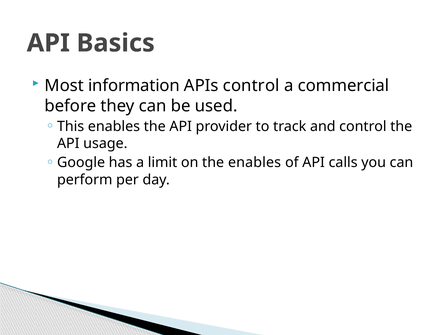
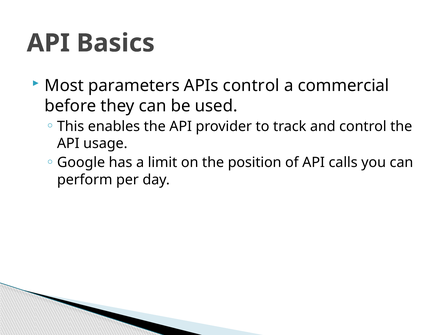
information: information -> parameters
the enables: enables -> position
